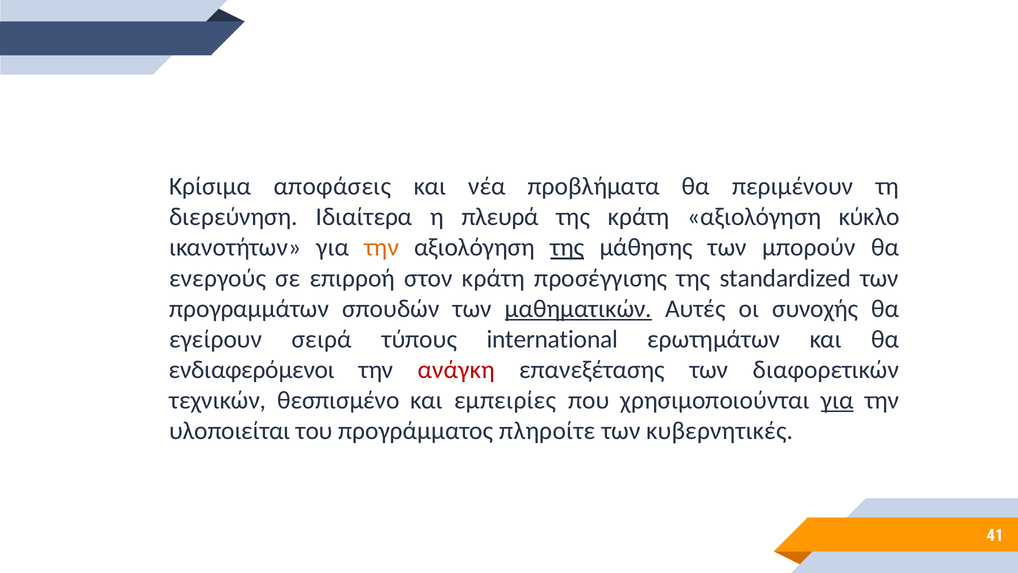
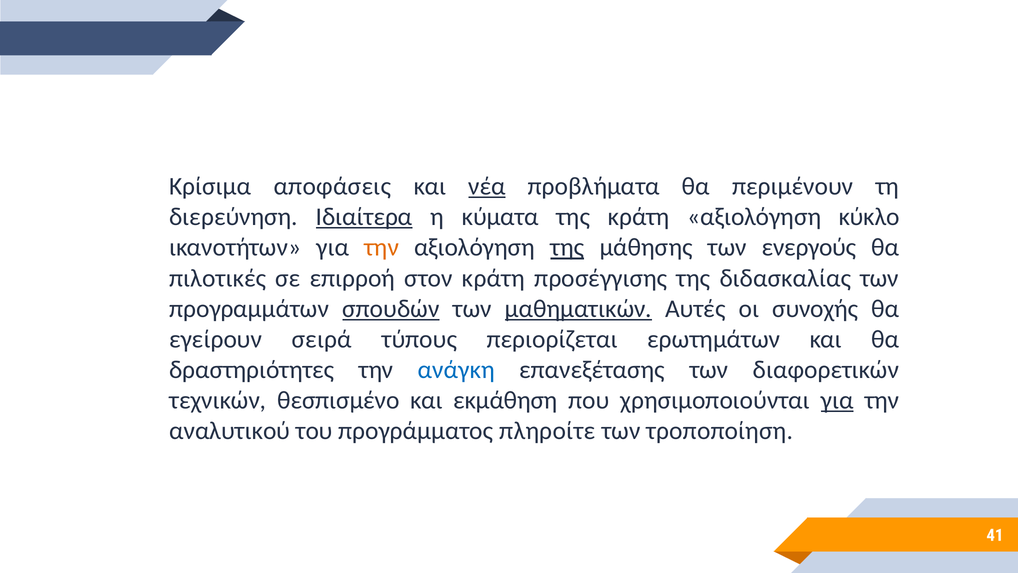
νέα underline: none -> present
Ιδιαίτερα underline: none -> present
πλευρά: πλευρά -> κύματα
μπορούν: μπορούν -> ενεργούς
ενεργούς: ενεργούς -> πιλοτικές
standardized: standardized -> διδασκαλίας
σπουδών underline: none -> present
international: international -> περιορίζεται
ενδιαφερόμενοι: ενδιαφερόμενοι -> δραστηριότητες
ανάγκη colour: red -> blue
εμπειρίες: εμπειρίες -> εκμάθηση
υλοποιείται: υλοποιείται -> αναλυτικού
κυβερνητικές: κυβερνητικές -> τροποποίηση
